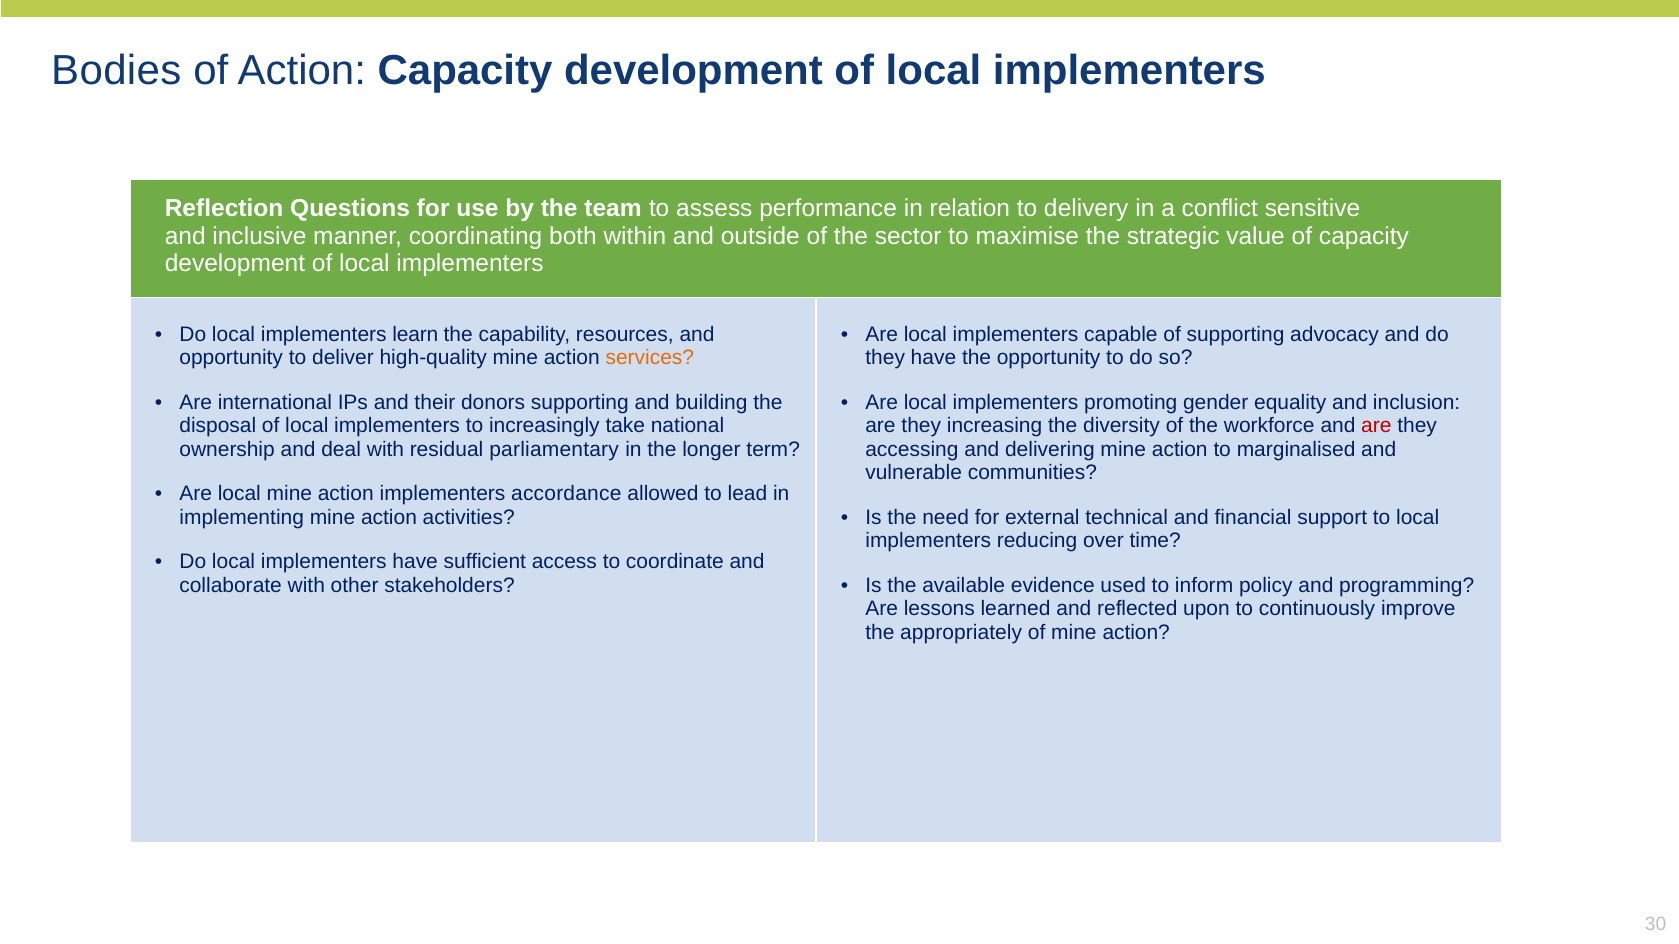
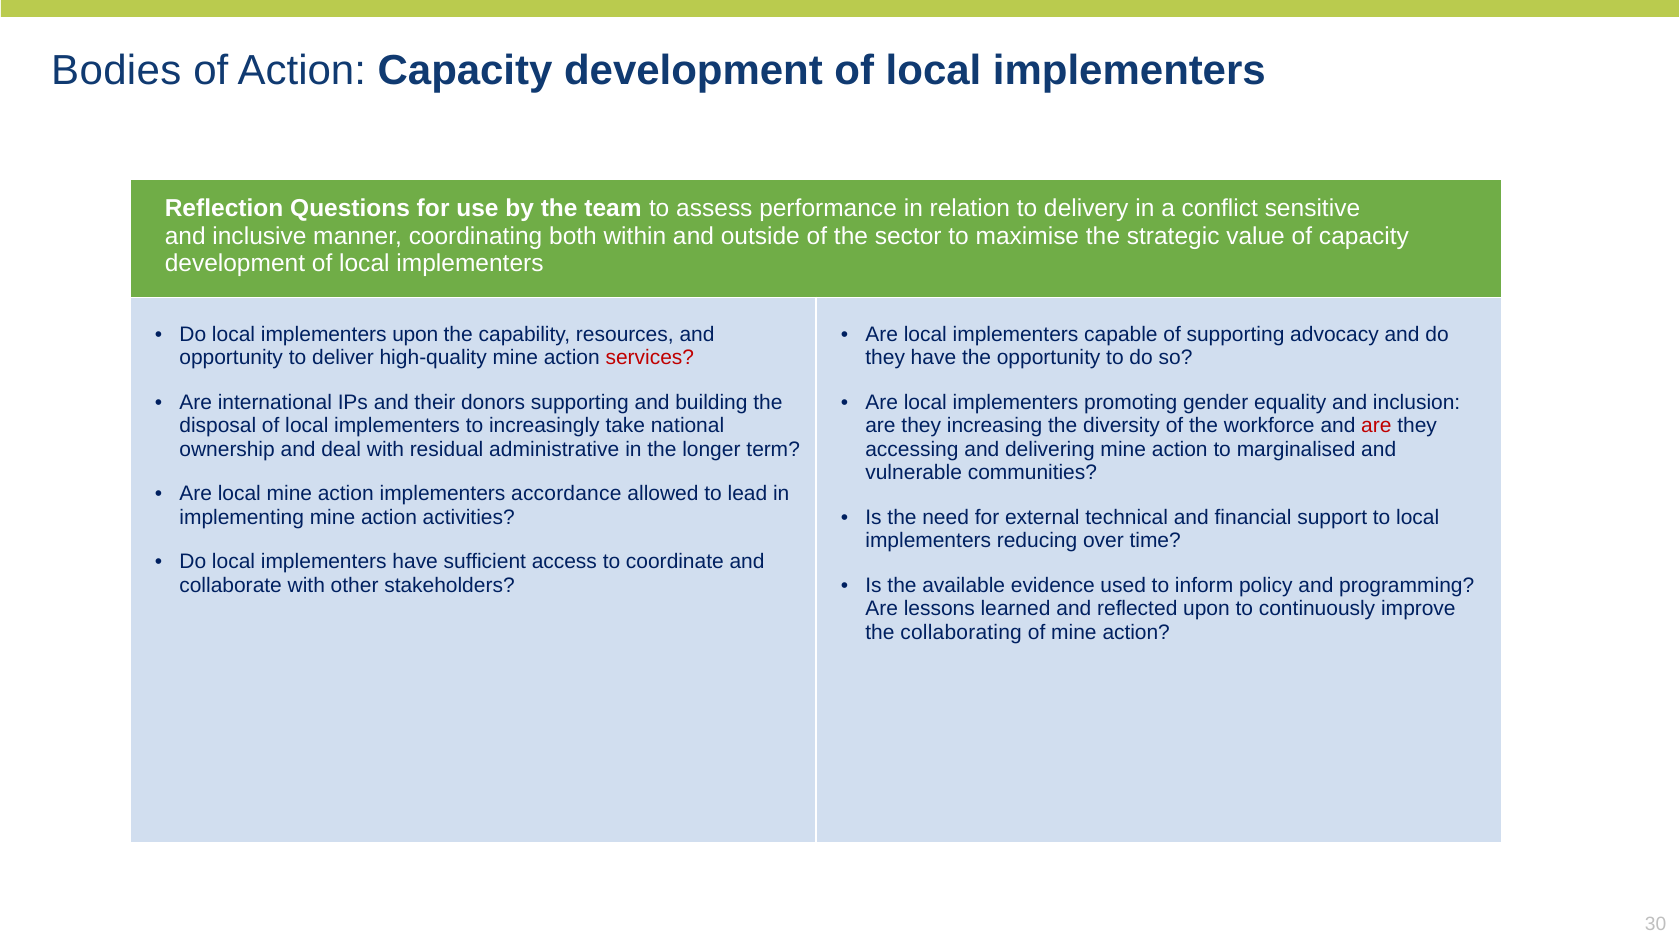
implementers learn: learn -> upon
services colour: orange -> red
parliamentary: parliamentary -> administrative
appropriately: appropriately -> collaborating
